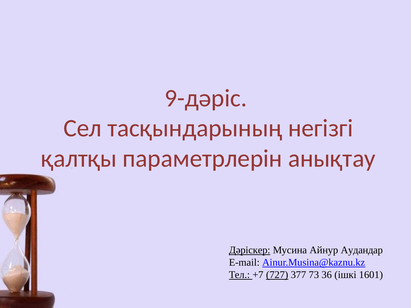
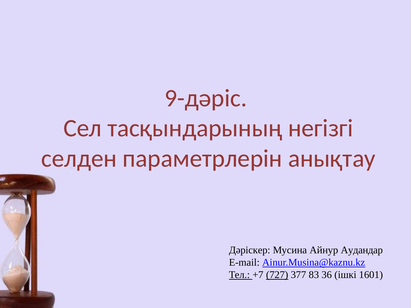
қалтқы: қалтқы -> селден
Дәріскер underline: present -> none
73: 73 -> 83
